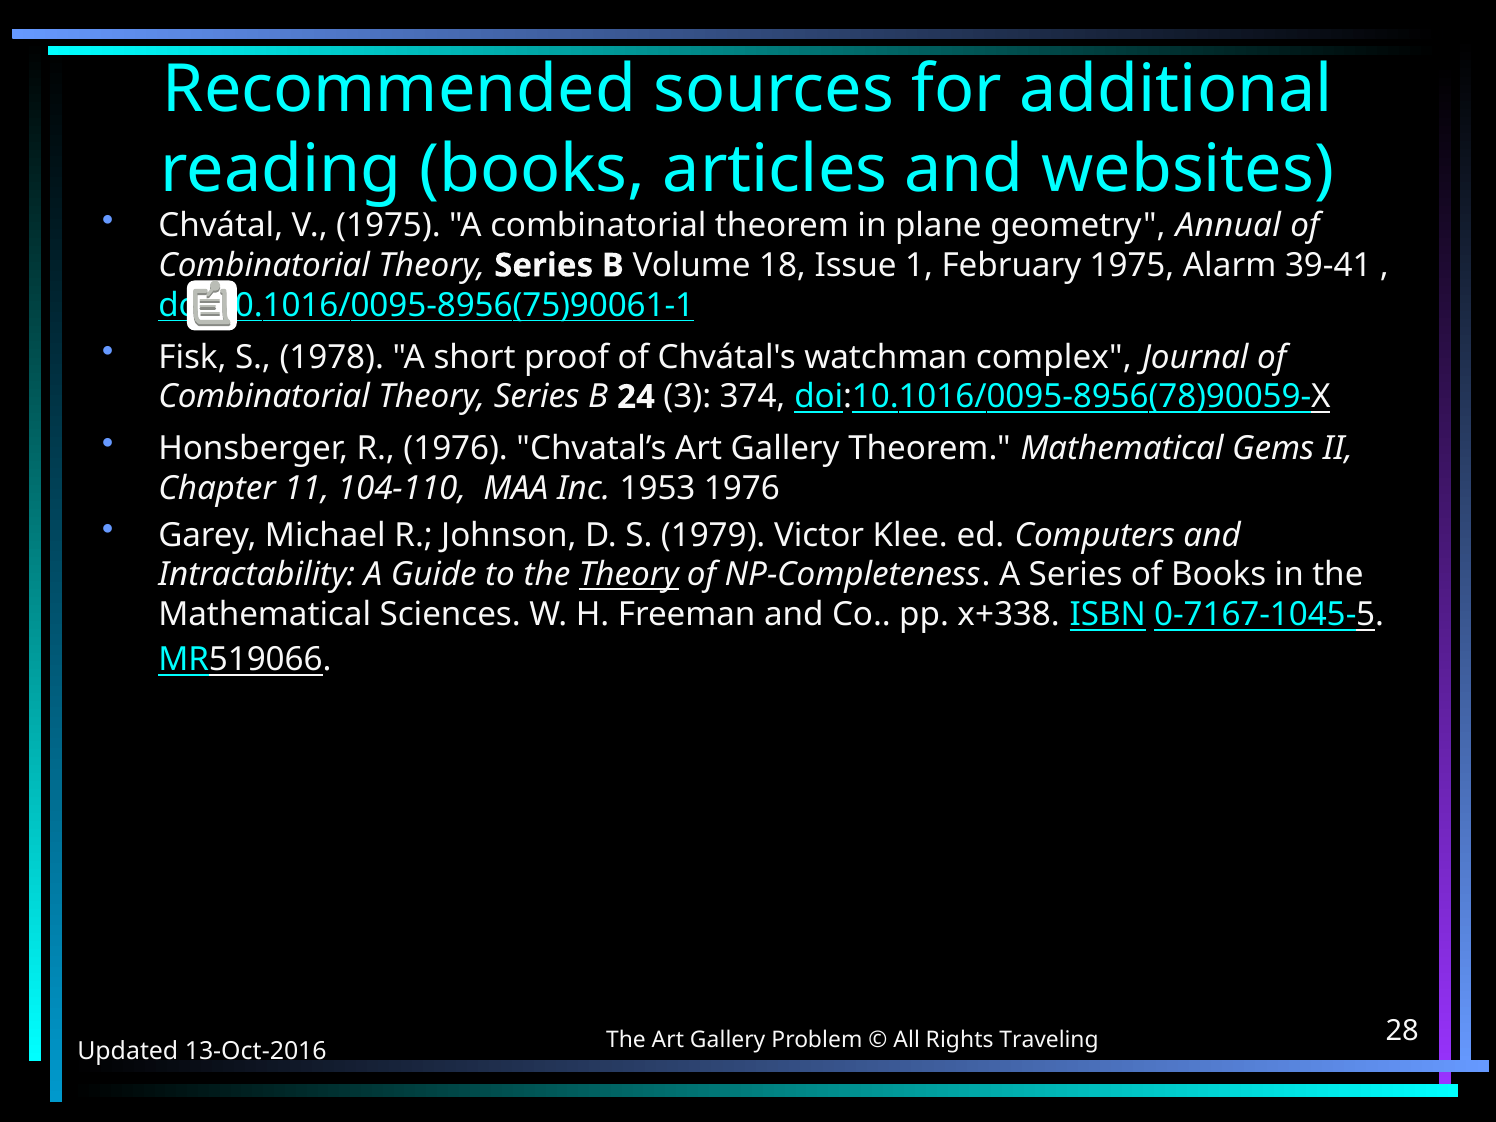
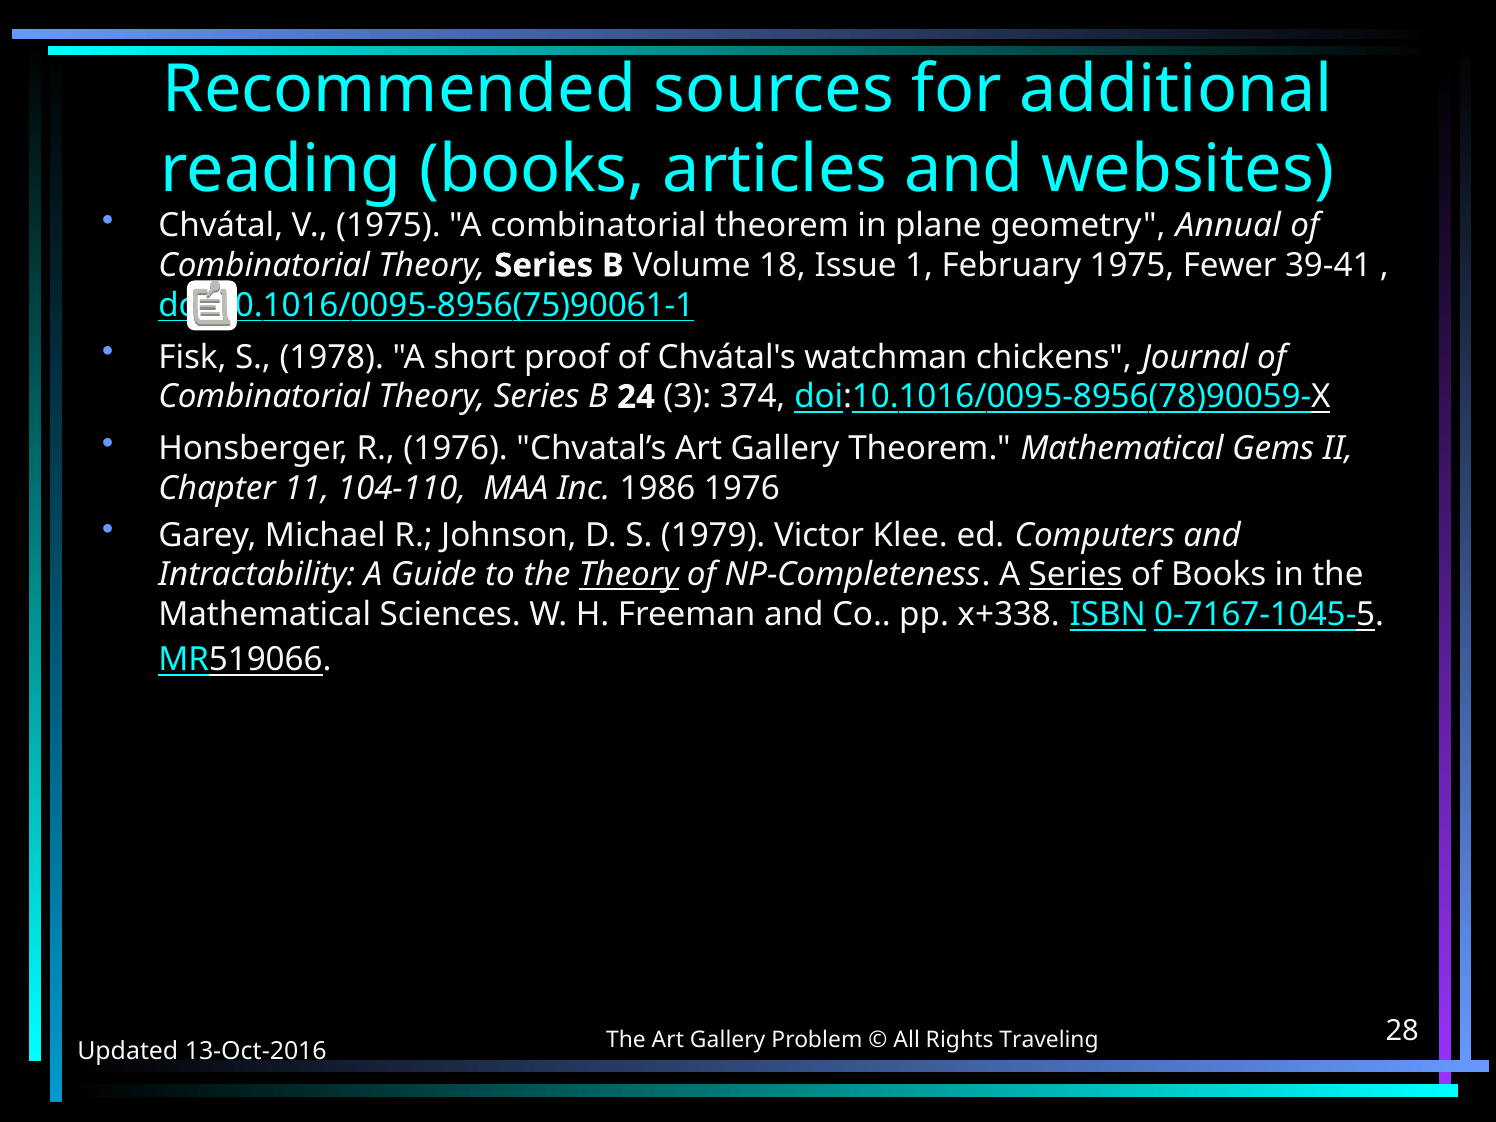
Alarm: Alarm -> Fewer
complex: complex -> chickens
1953: 1953 -> 1986
Series at (1076, 575) underline: none -> present
